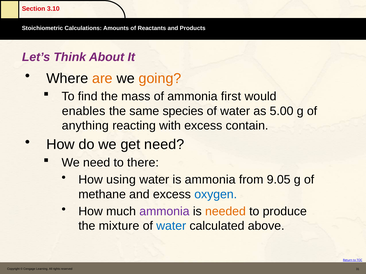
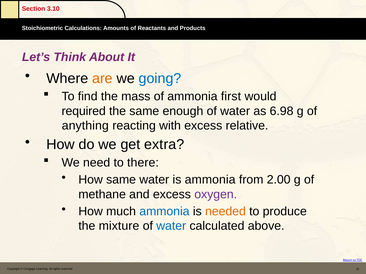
going colour: orange -> blue
enables: enables -> required
species: species -> enough
5.00: 5.00 -> 6.98
contain: contain -> relative
get need: need -> extra
How using: using -> same
9.05: 9.05 -> 2.00
oxygen colour: blue -> purple
ammonia at (164, 212) colour: purple -> blue
